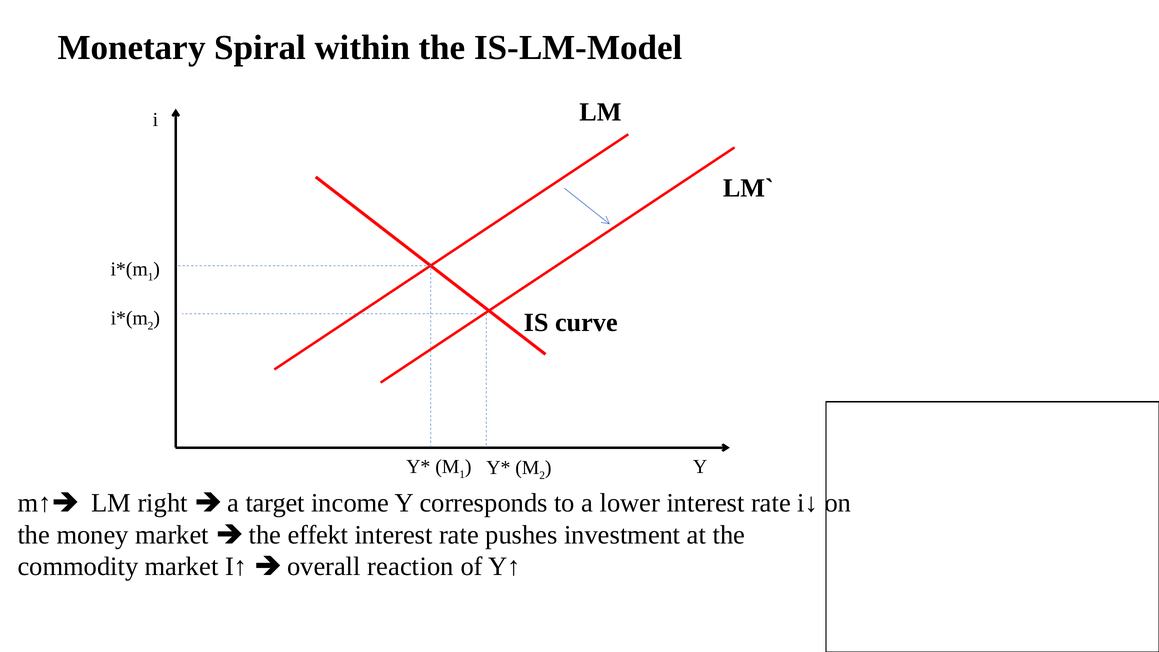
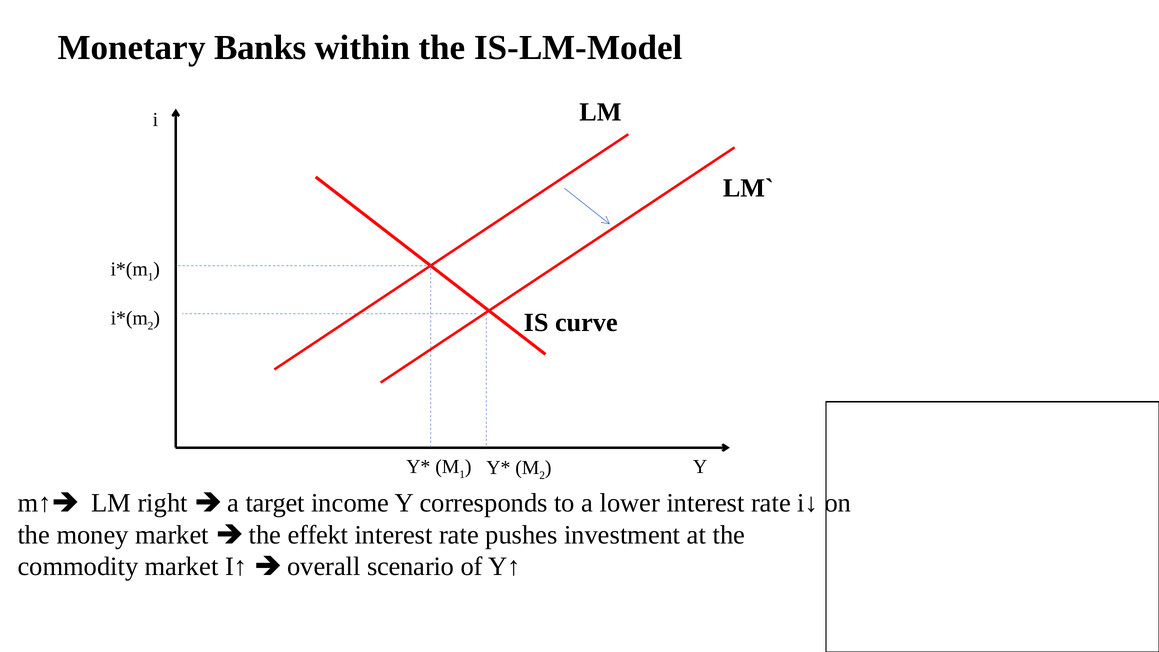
Spiral: Spiral -> Banks
reaction: reaction -> scenario
